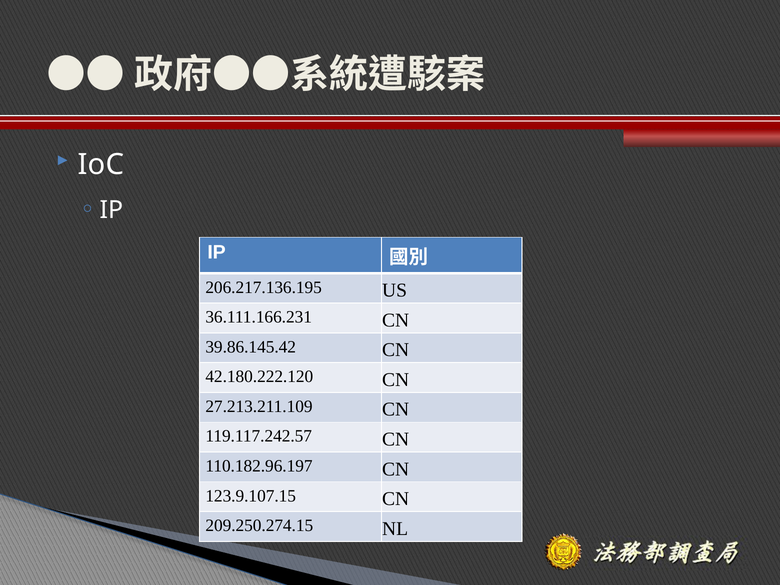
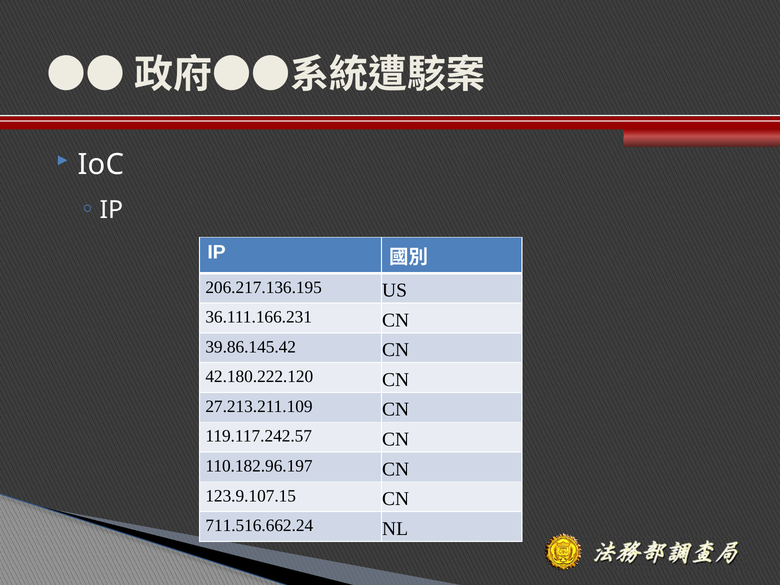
209.250.274.15: 209.250.274.15 -> 711.516.662.24
